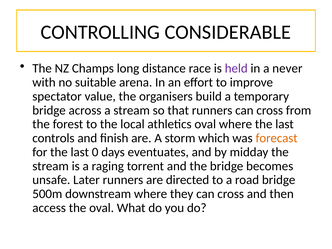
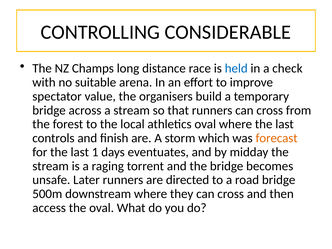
held colour: purple -> blue
never: never -> check
0: 0 -> 1
